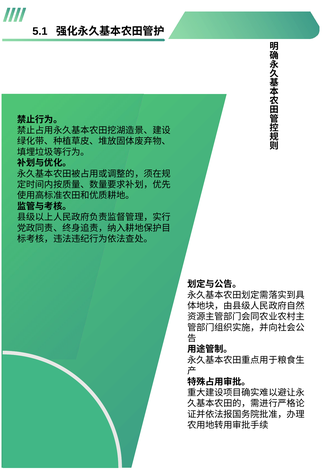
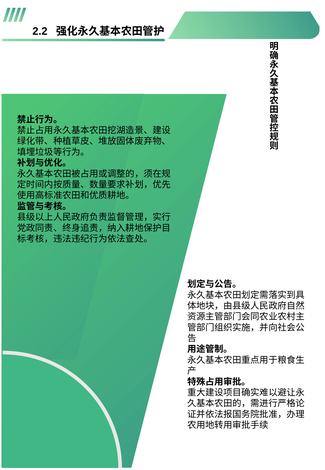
5.1: 5.1 -> 2.2
